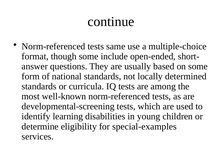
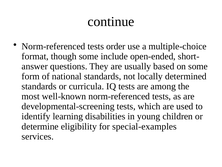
same: same -> order
